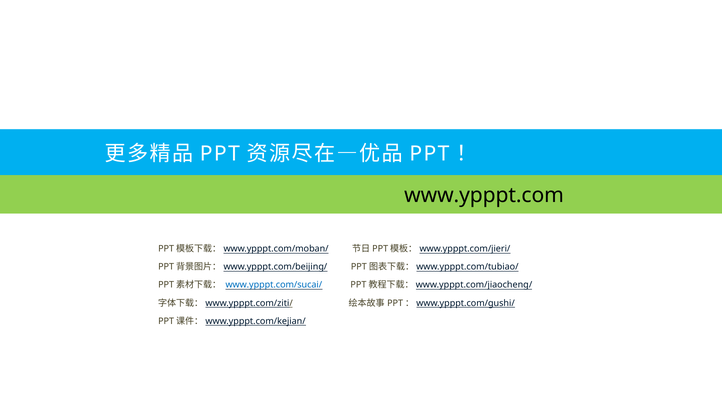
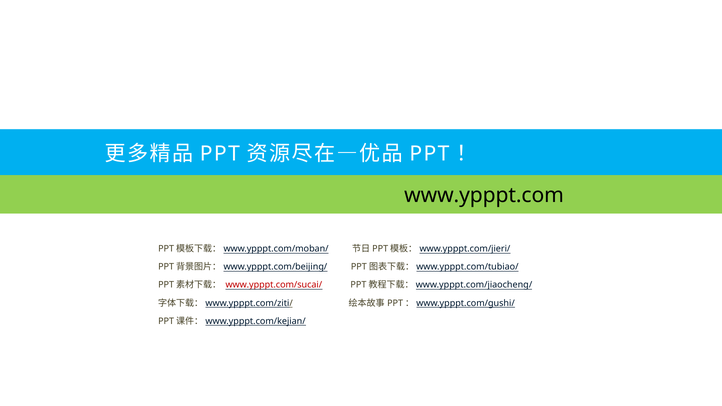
www.ypppt.com/sucai/ colour: blue -> red
